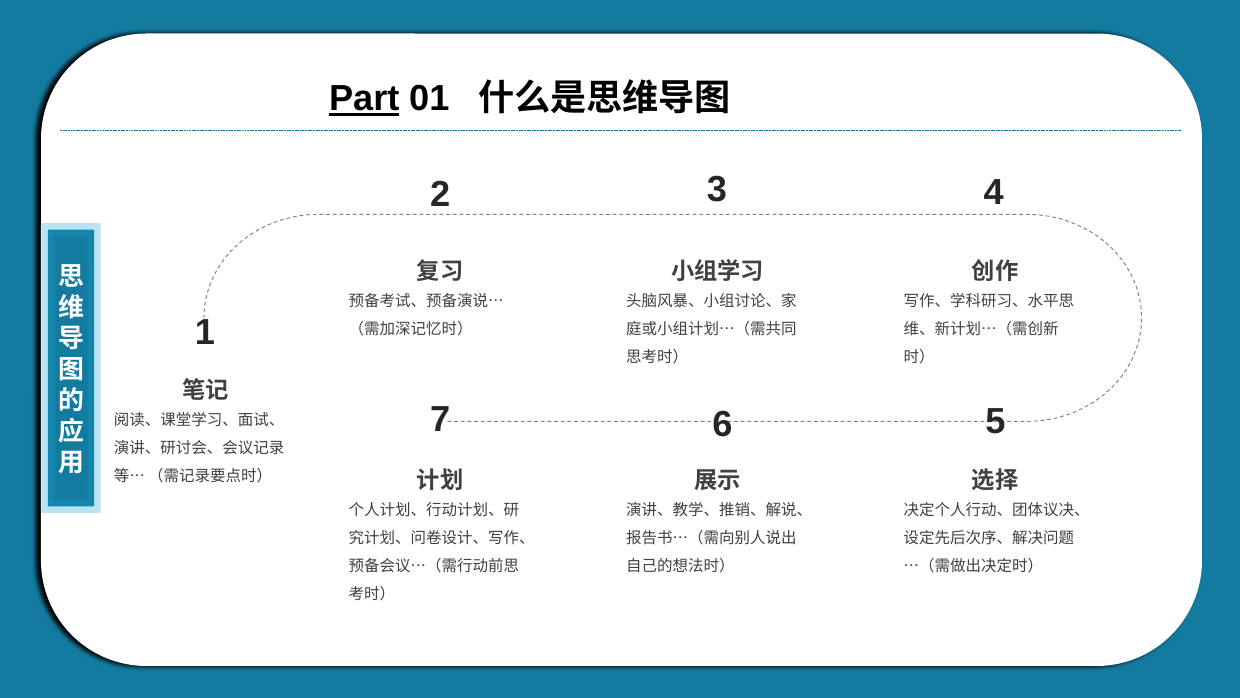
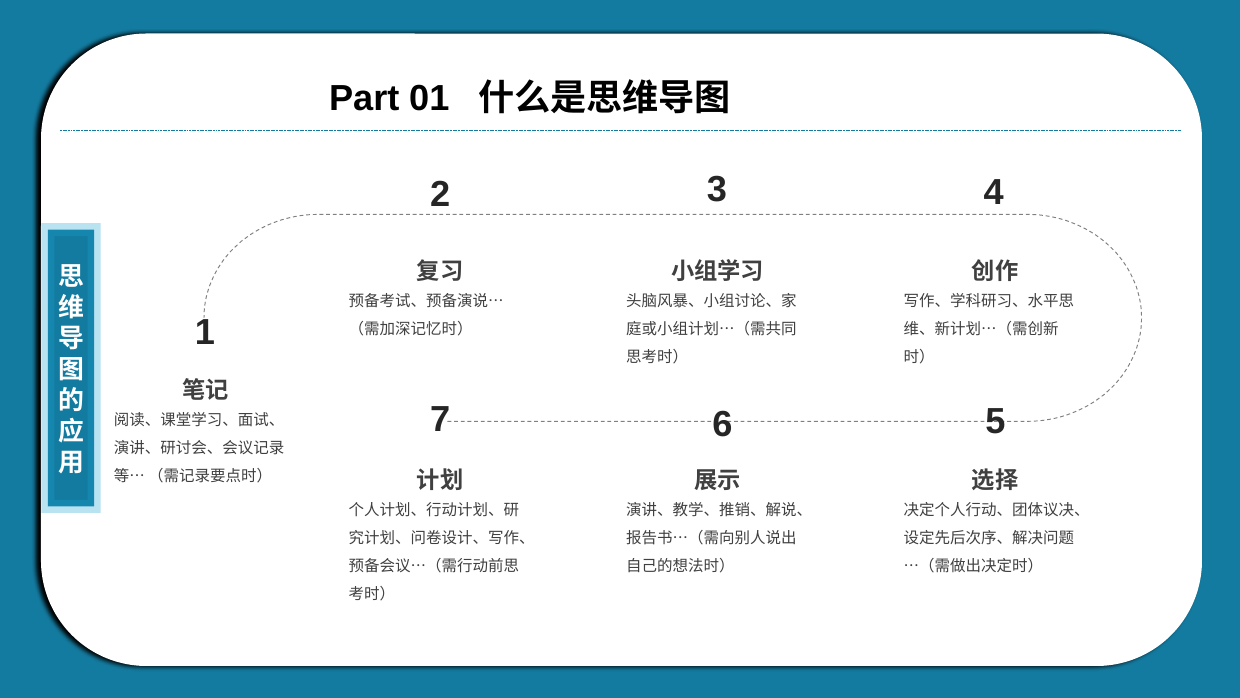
Part underline: present -> none
